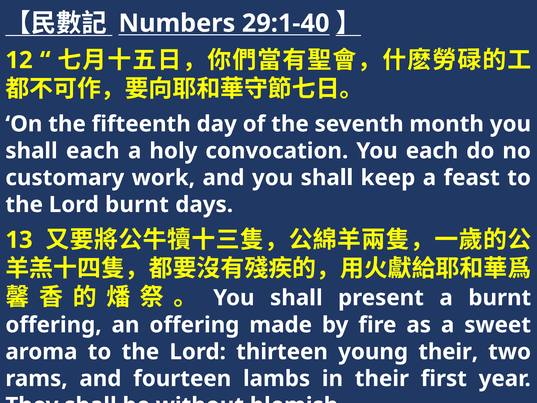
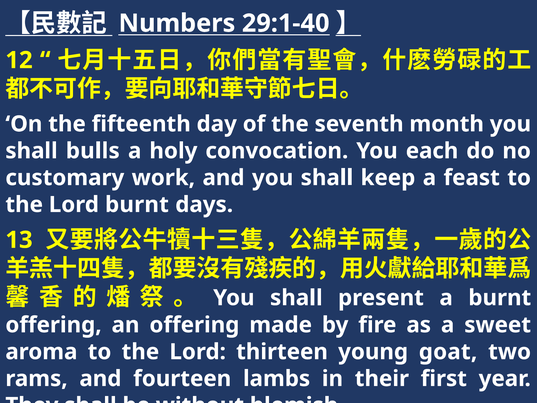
shall each: each -> bulls
young their: their -> goat
